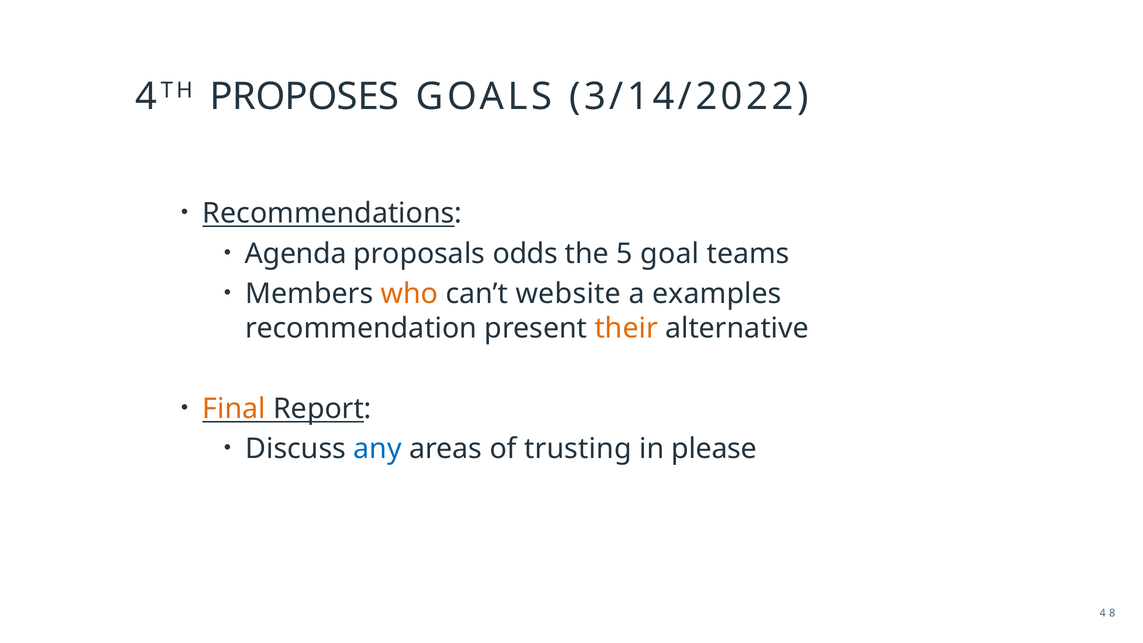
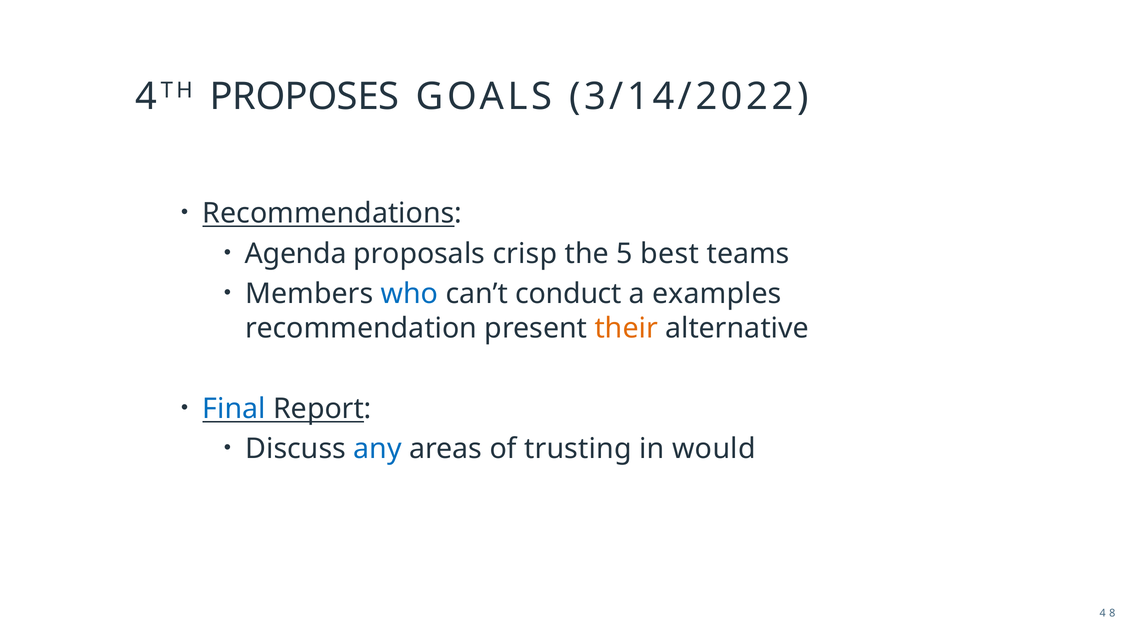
odds: odds -> crisp
goal: goal -> best
who colour: orange -> blue
website: website -> conduct
Final colour: orange -> blue
please: please -> would
